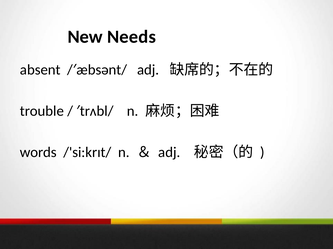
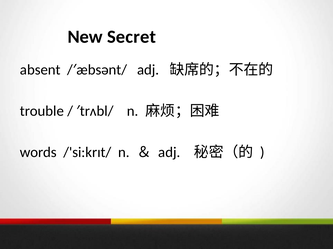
Needs: Needs -> Secret
